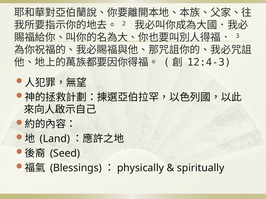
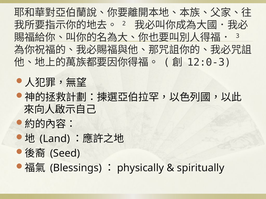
12:4-3: 12:4-3 -> 12:0-3
